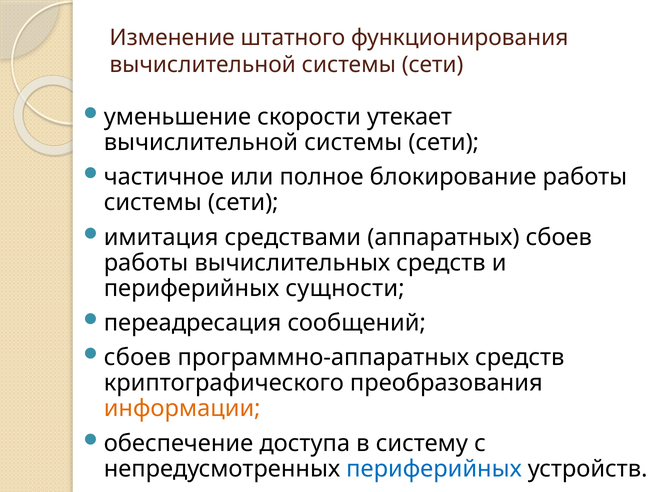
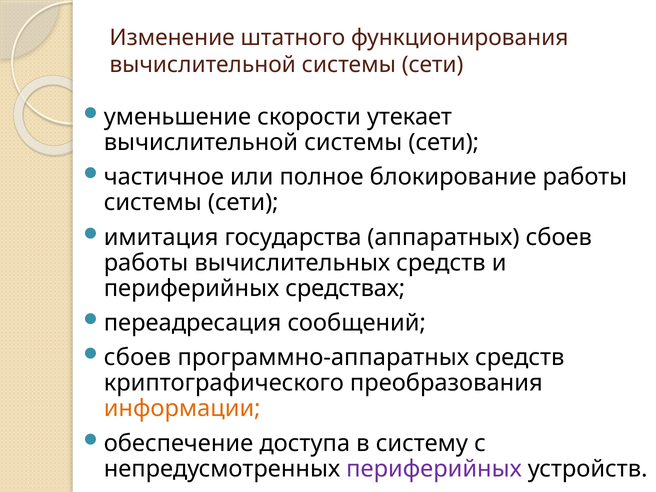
средствами: средствами -> государства
сущности: сущности -> средствах
периферийных at (434, 469) colour: blue -> purple
